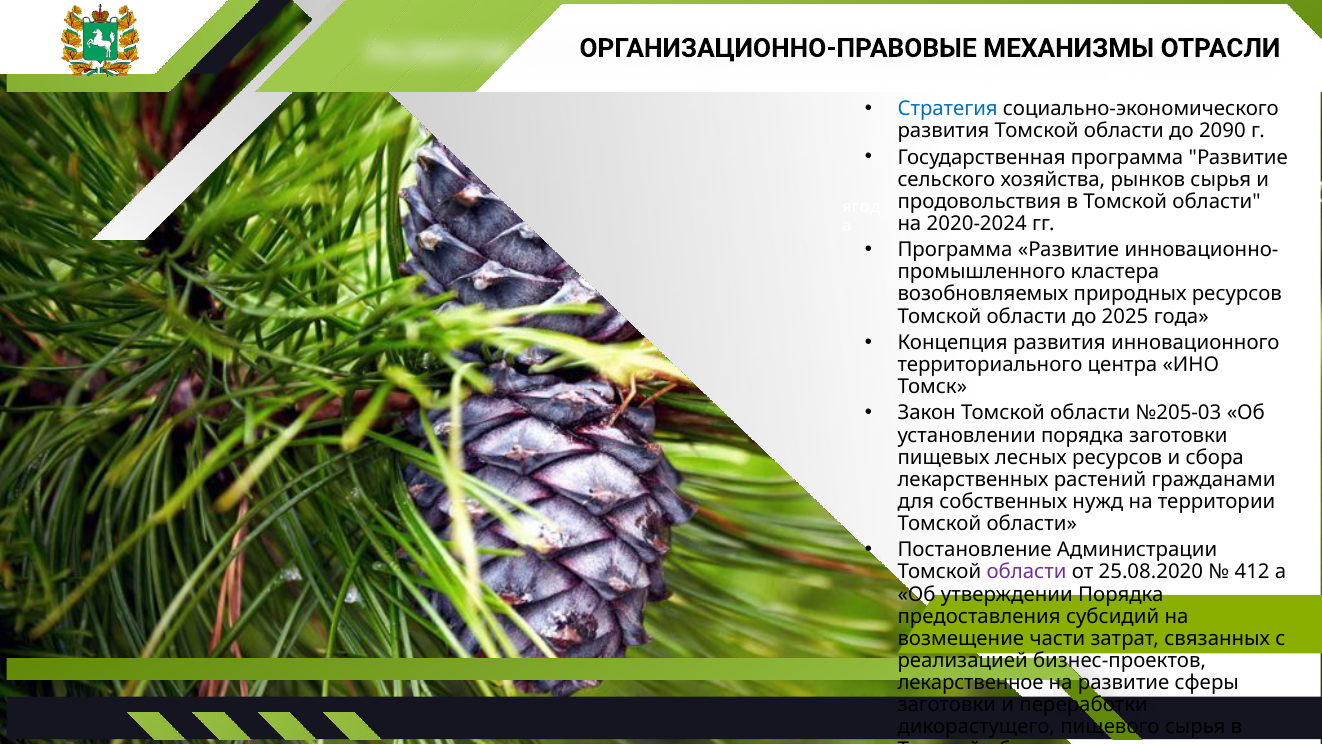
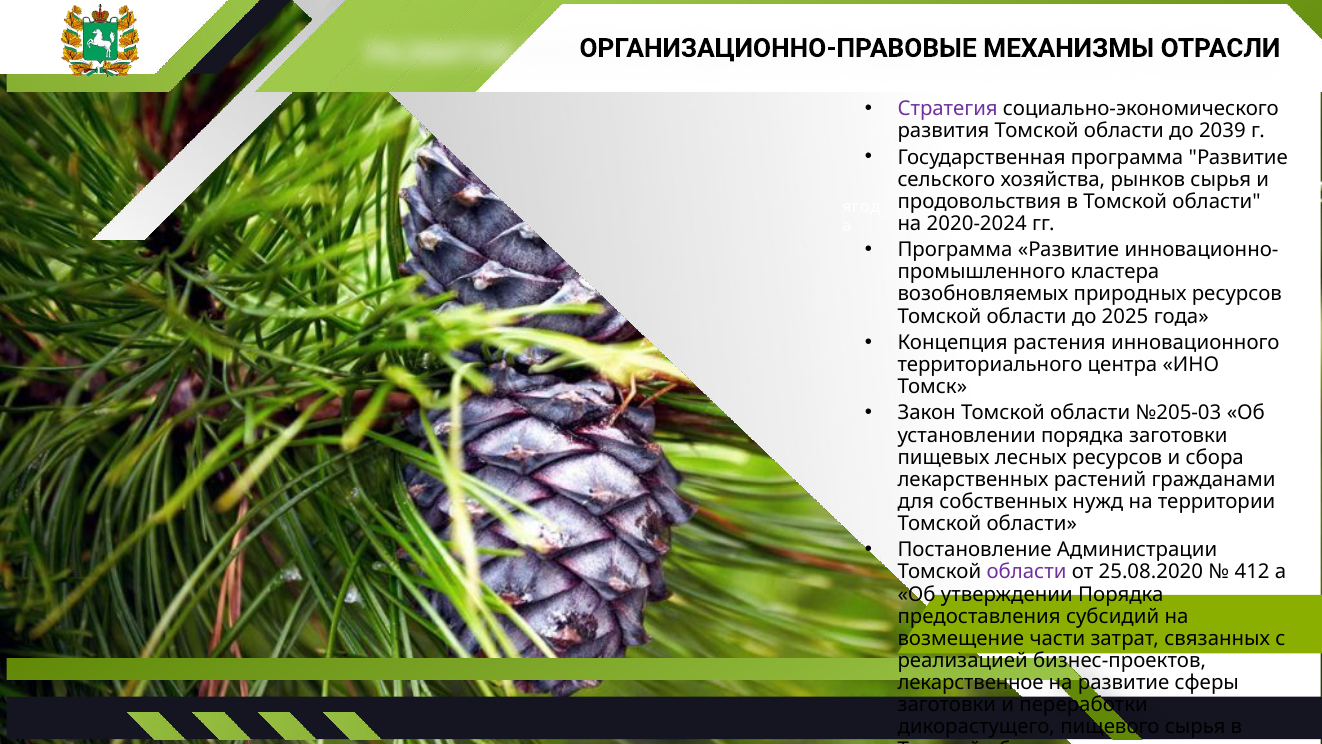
Стратегия colour: blue -> purple
2090: 2090 -> 2039
Концепция развития: развития -> растения
